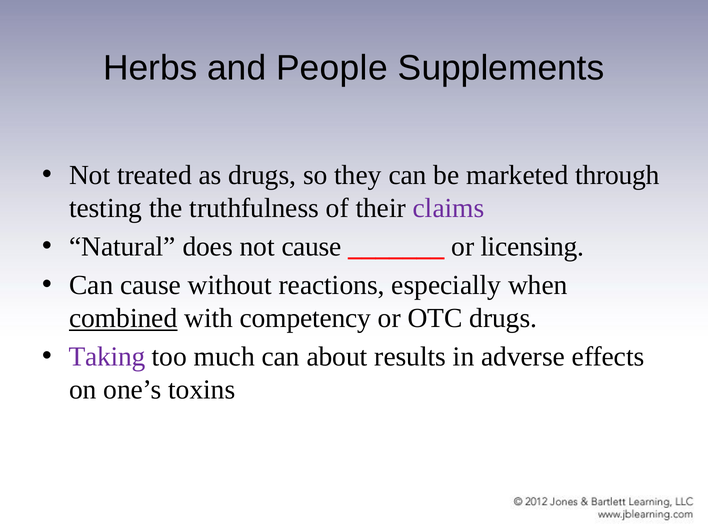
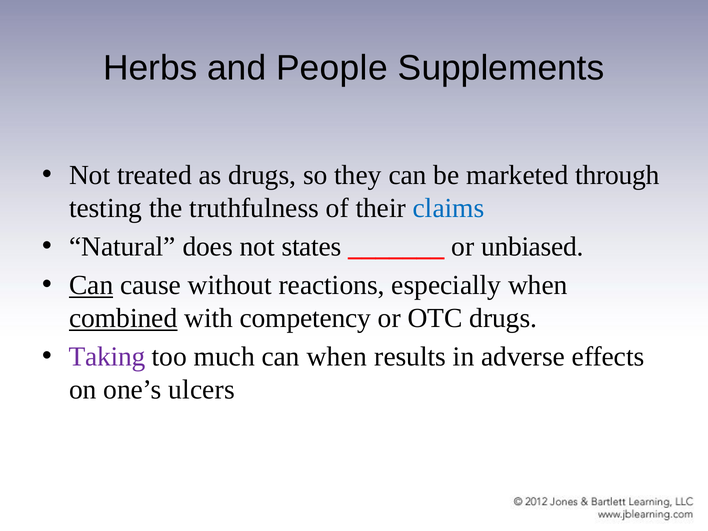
claims colour: purple -> blue
not cause: cause -> states
licensing: licensing -> unbiased
Can at (91, 285) underline: none -> present
can about: about -> when
toxins: toxins -> ulcers
